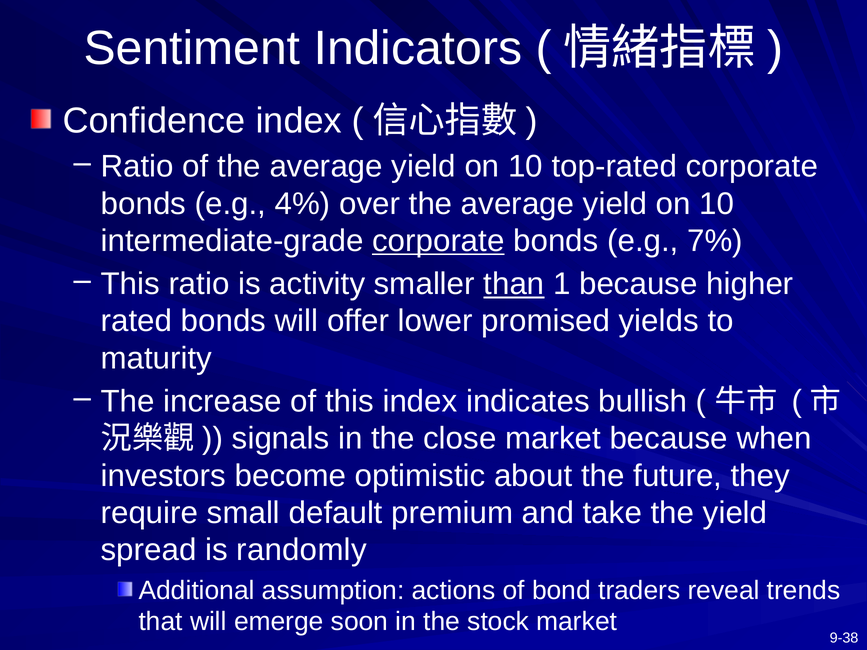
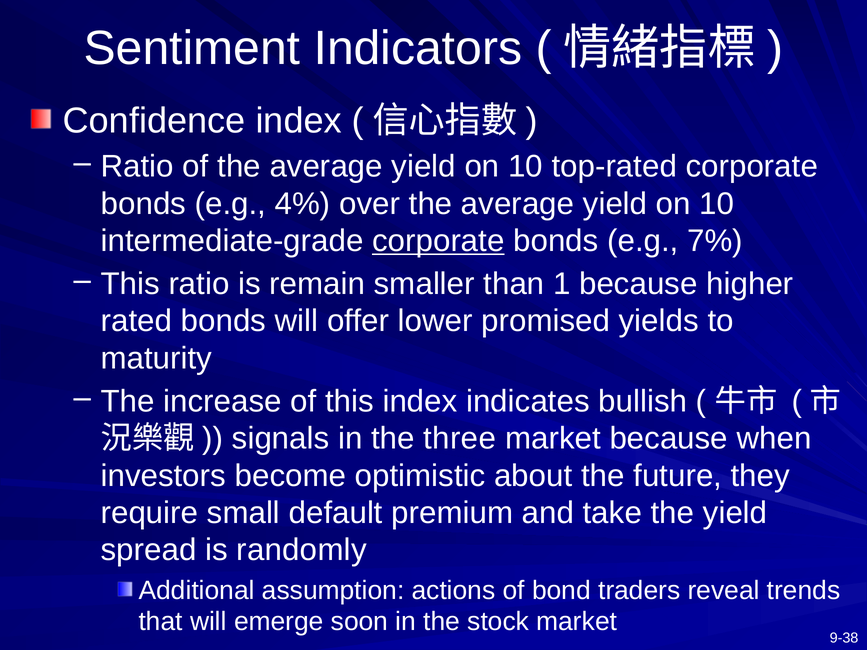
activity: activity -> remain
than underline: present -> none
close: close -> three
